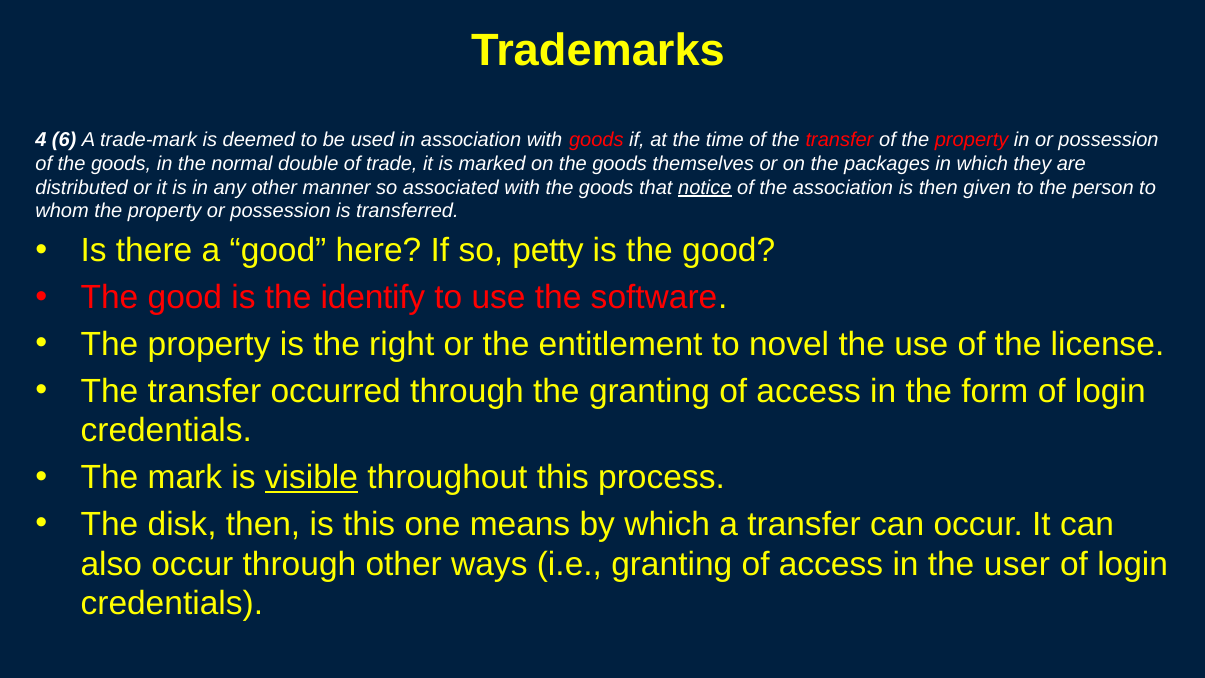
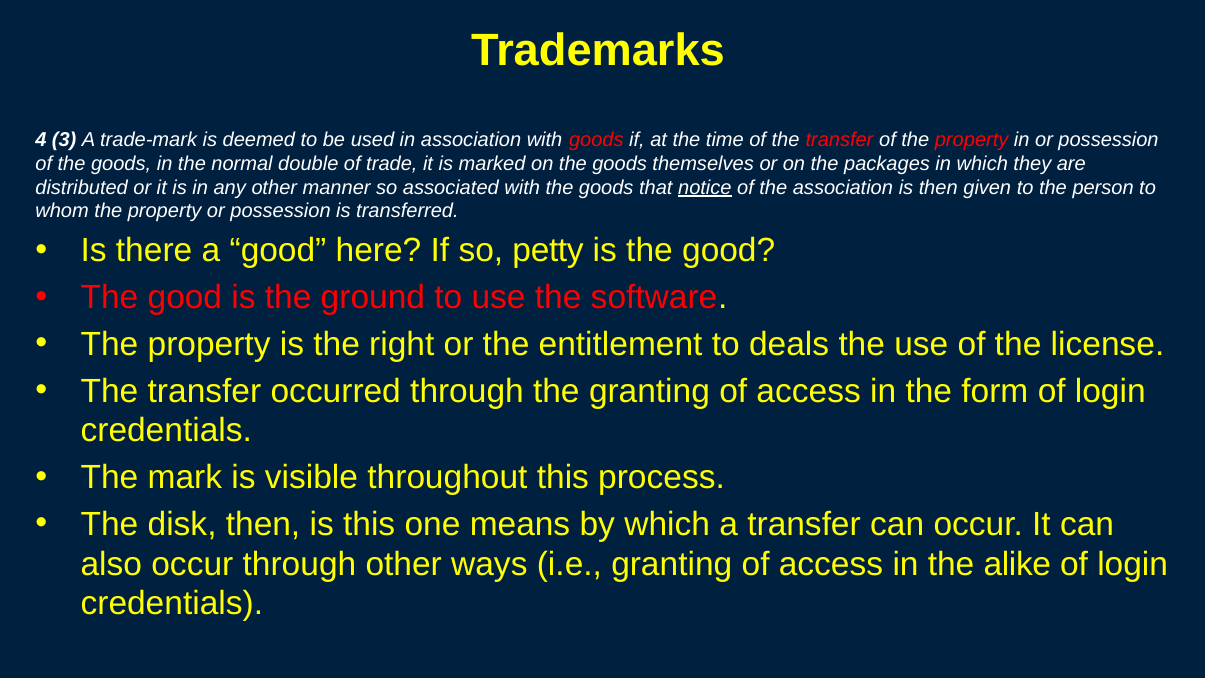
6: 6 -> 3
identify: identify -> ground
novel: novel -> deals
visible underline: present -> none
user: user -> alike
